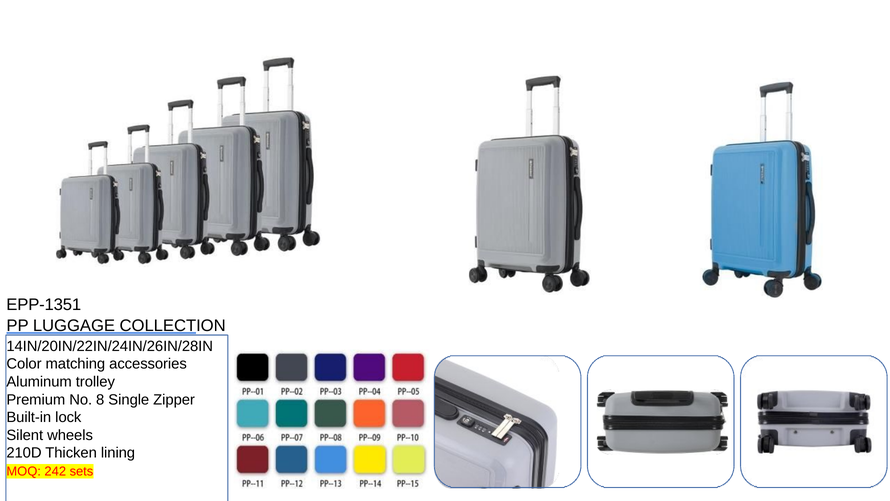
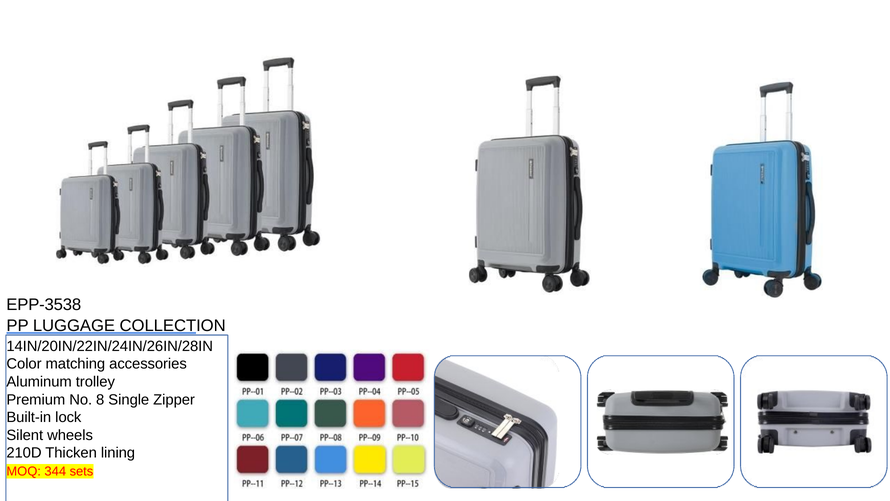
EPP-1351: EPP-1351 -> EPP-3538
242: 242 -> 344
